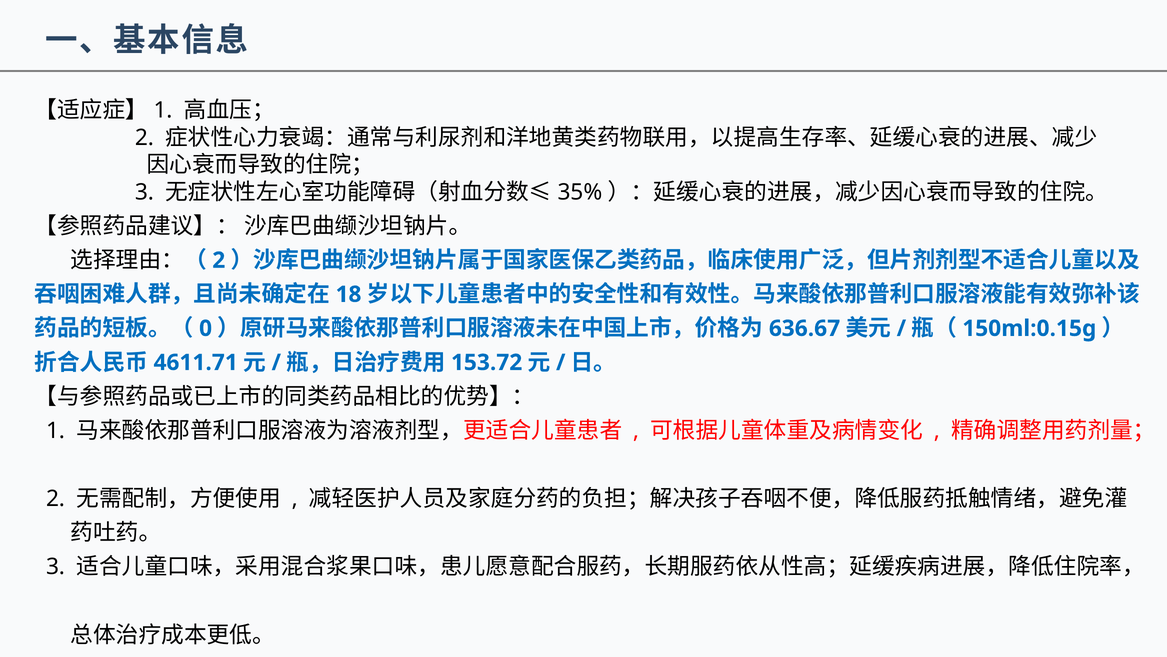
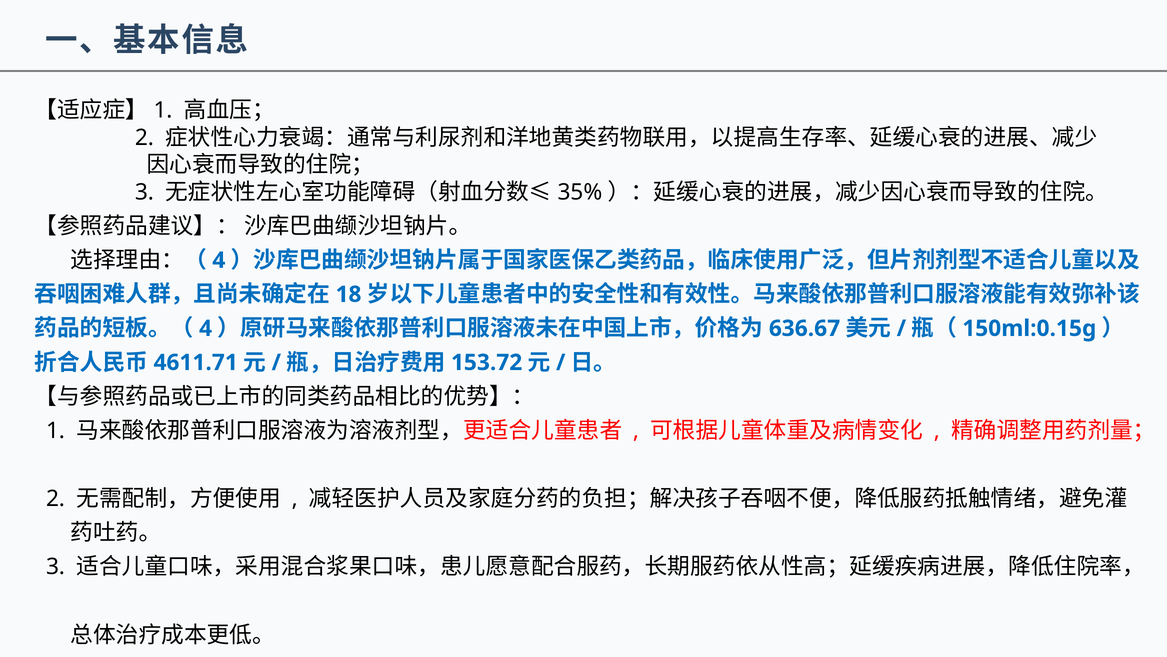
2 at (219, 260): 2 -> 4
0 at (206, 328): 0 -> 4
